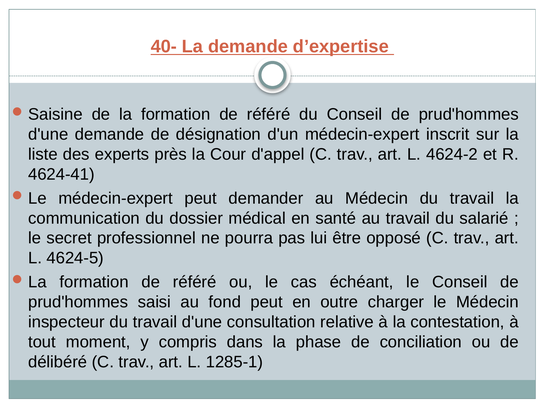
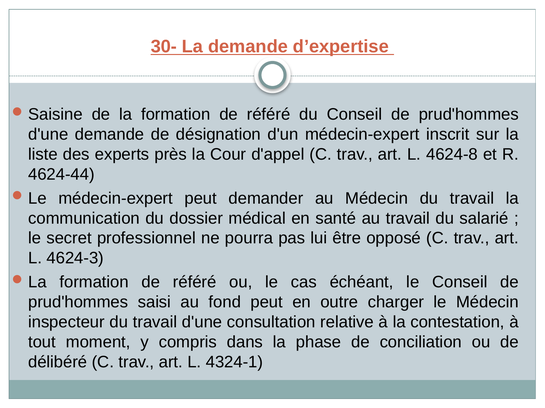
40-: 40- -> 30-
4624-2: 4624-2 -> 4624-8
4624-41: 4624-41 -> 4624-44
4624-5: 4624-5 -> 4624-3
1285-1: 1285-1 -> 4324-1
